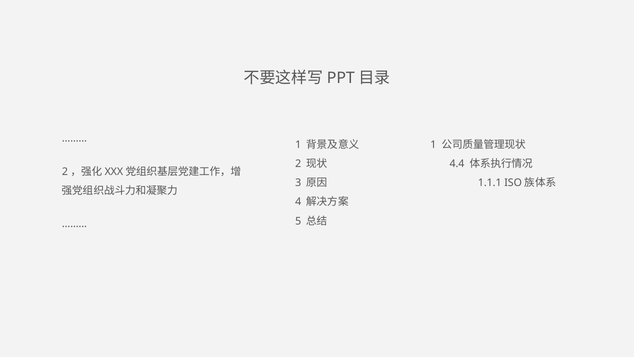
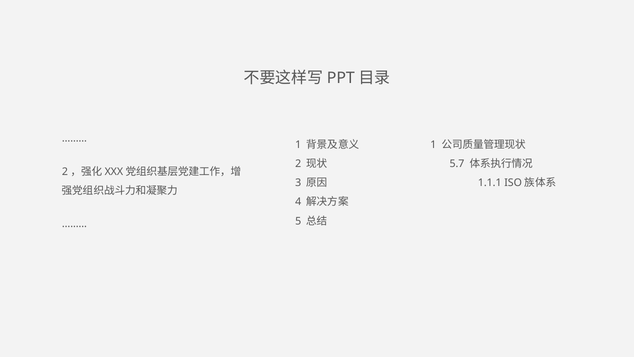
4.4: 4.4 -> 5.7
